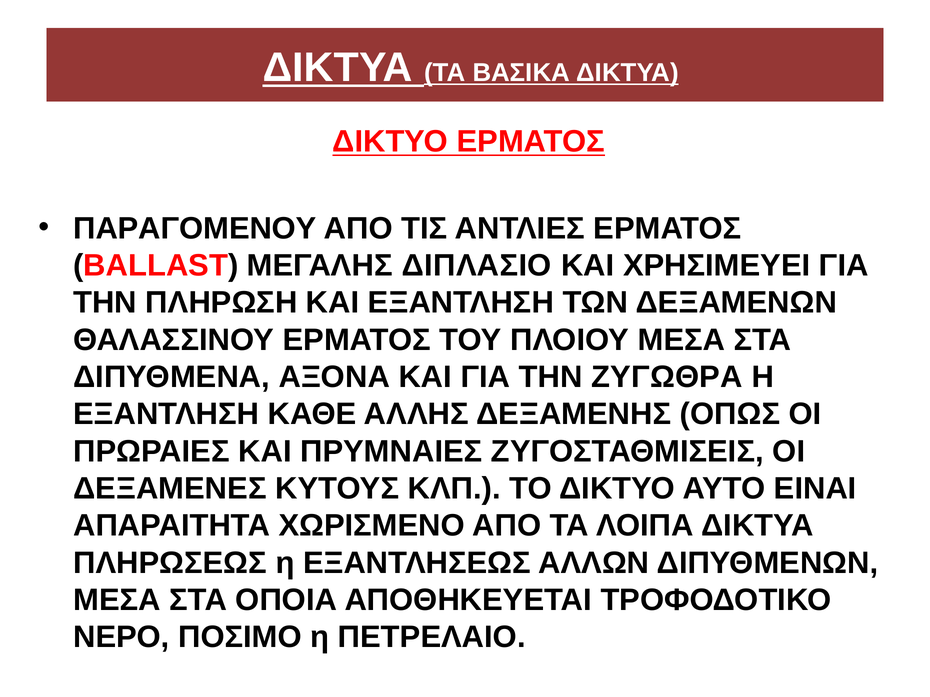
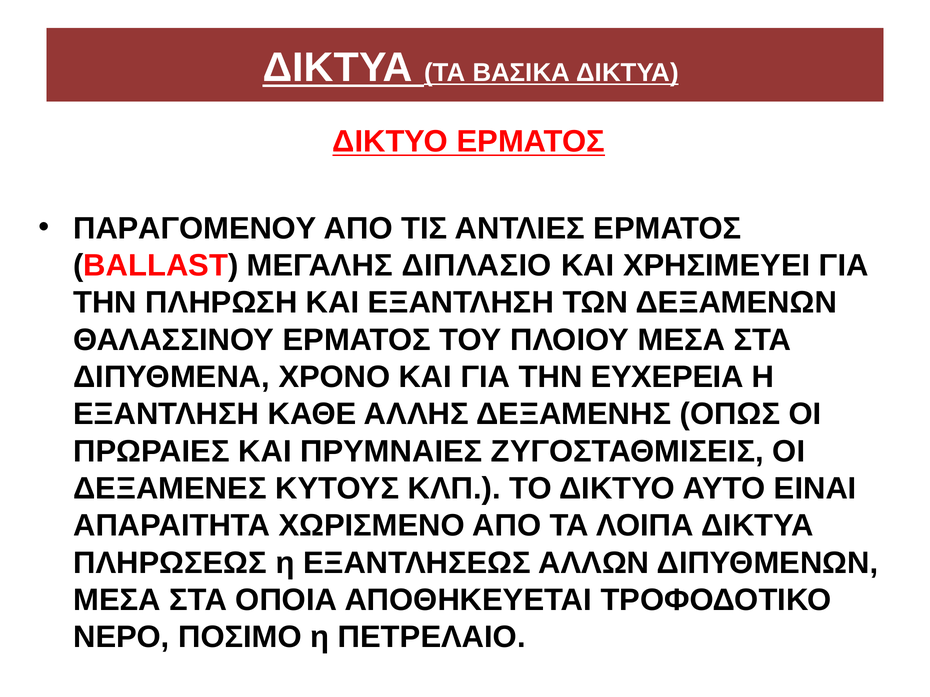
ΑΞΟΝΑ: ΑΞΟΝΑ -> ΧΡΟΝΟ
ΖΥΓΩΘΡΑ: ΖΥΓΩΘΡΑ -> ΕΥΧΕΡΕΙΑ
